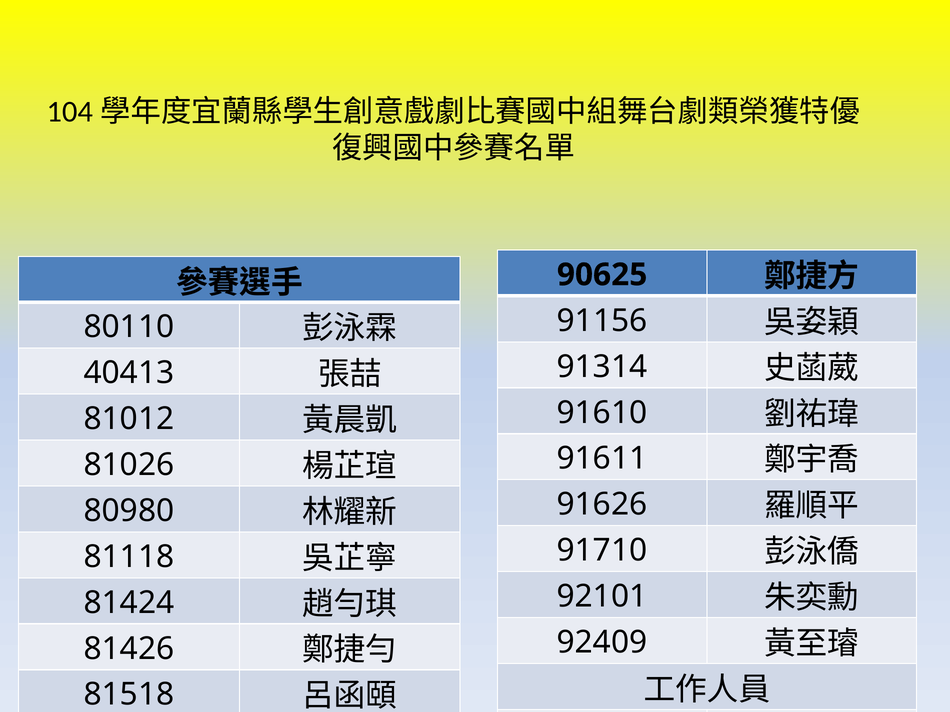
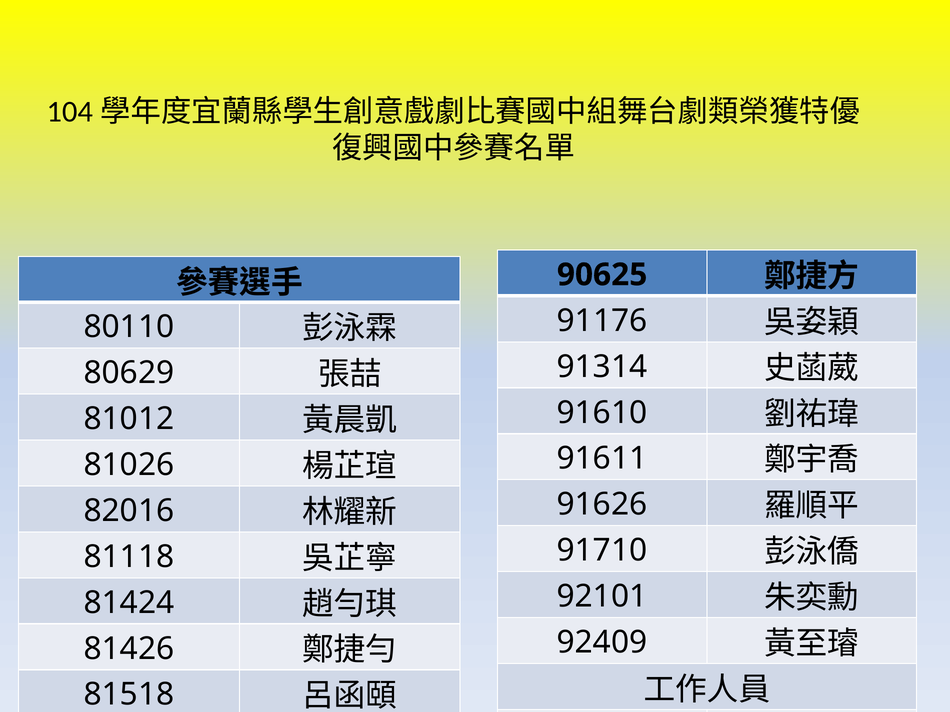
91156: 91156 -> 91176
40413: 40413 -> 80629
80980: 80980 -> 82016
